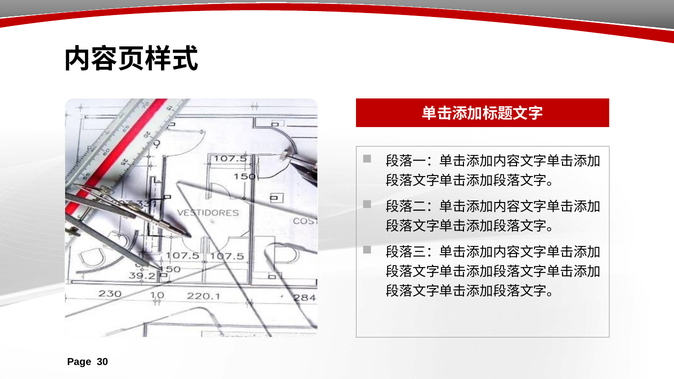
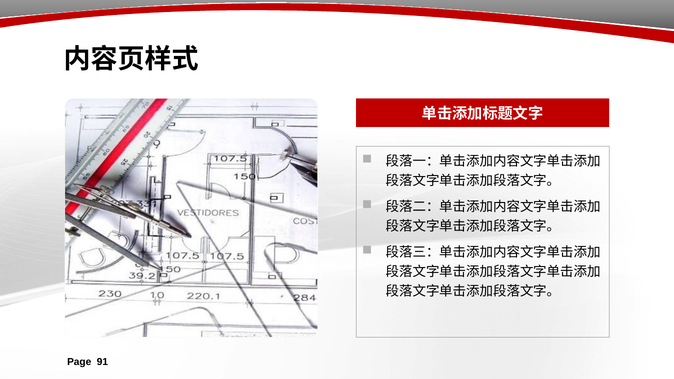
30: 30 -> 91
